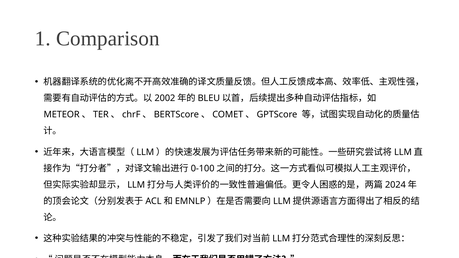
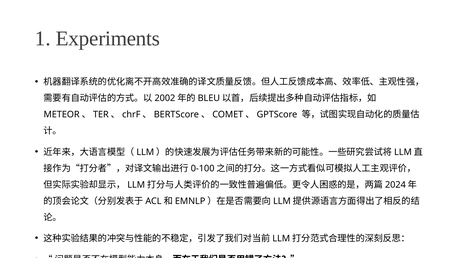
Comparison: Comparison -> Experiments
